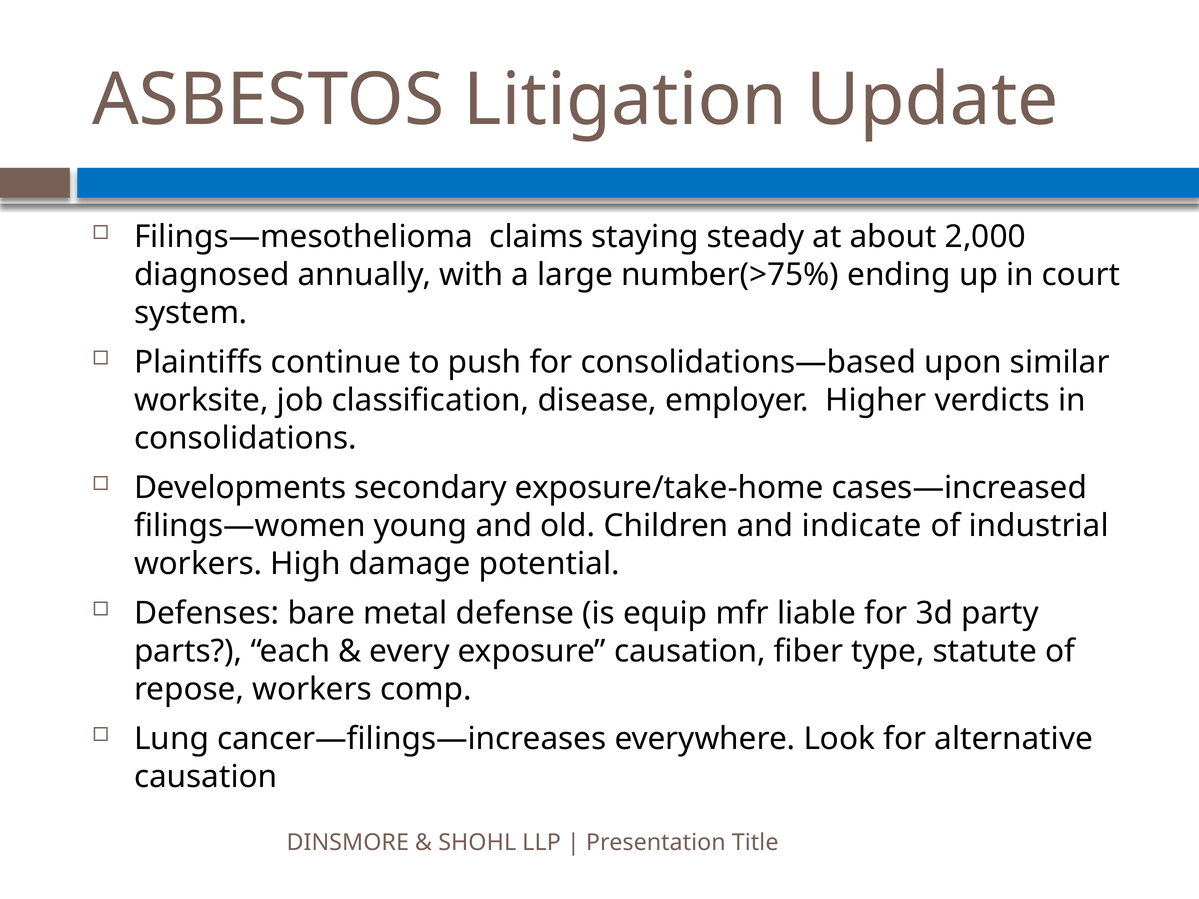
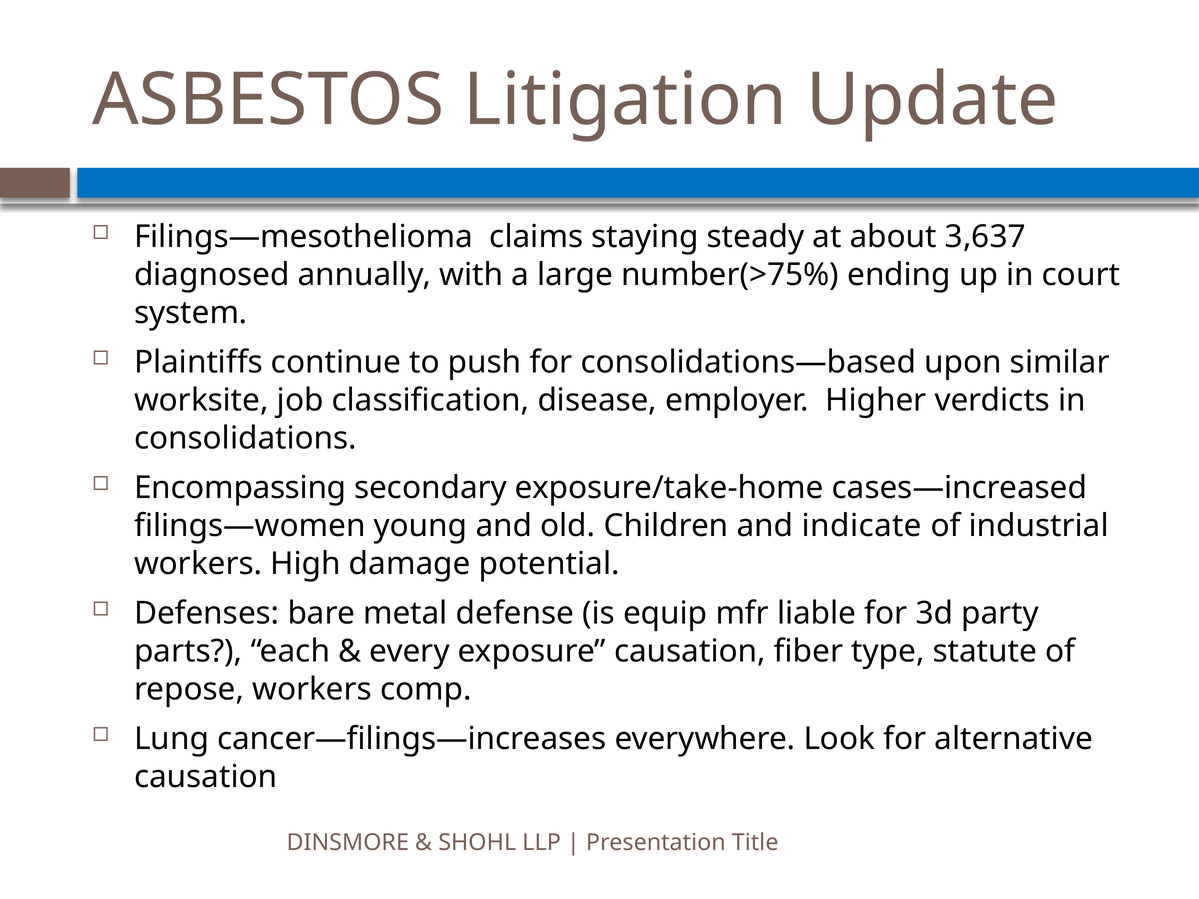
2,000: 2,000 -> 3,637
Developments: Developments -> Encompassing
